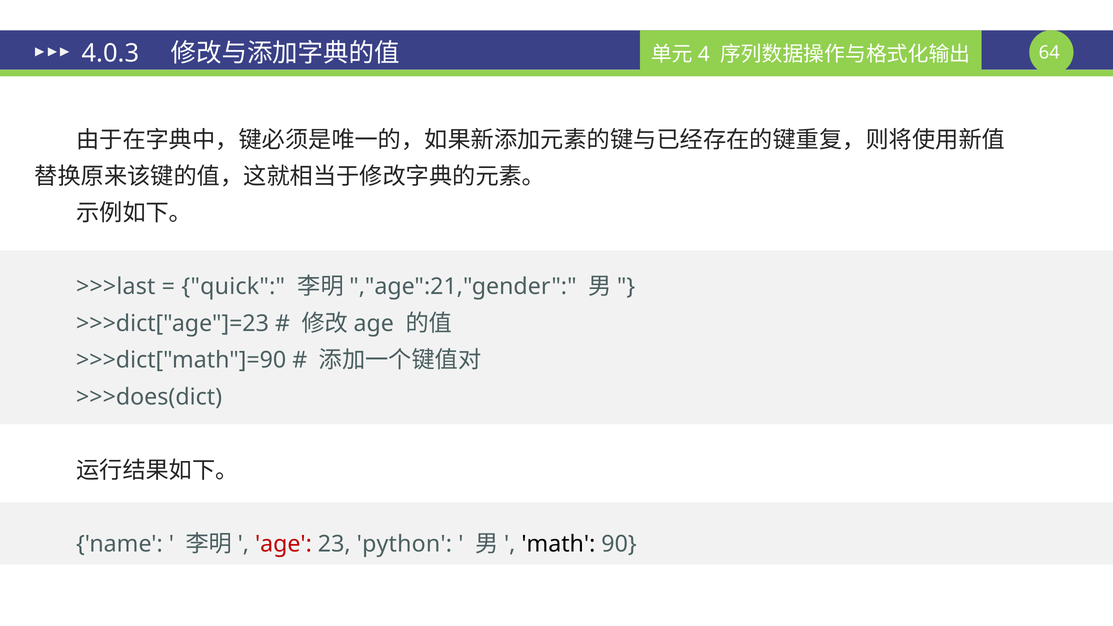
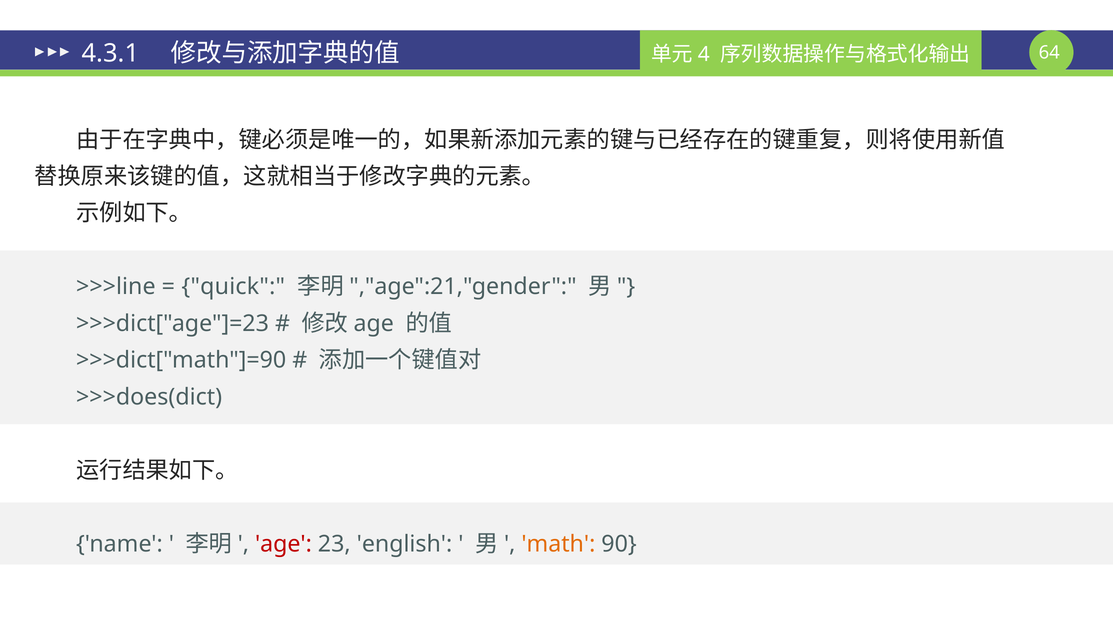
4.0.3: 4.0.3 -> 4.3.1
>>>last: >>>last -> >>>line
python: python -> english
math colour: black -> orange
